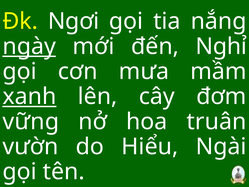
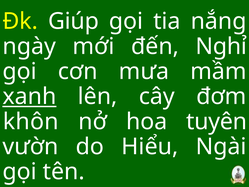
Ngơi: Ngơi -> Giúp
ngày underline: present -> none
vững: vững -> khôn
truân: truân -> tuyên
